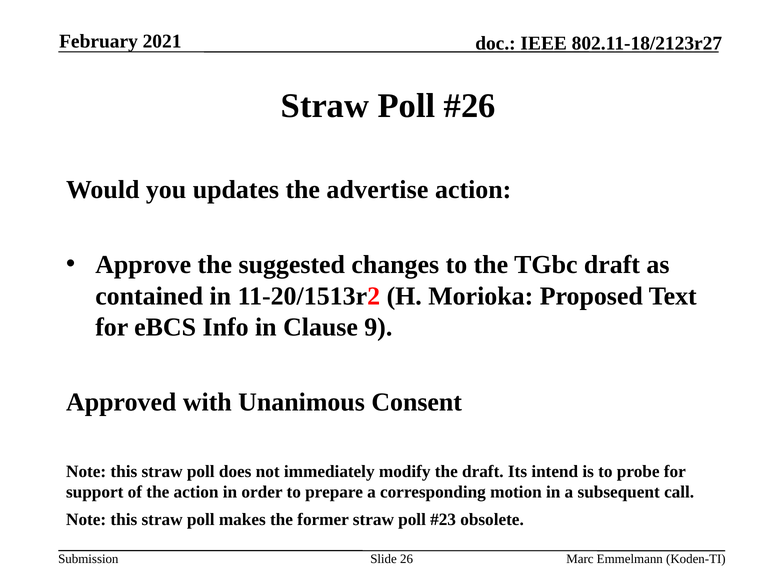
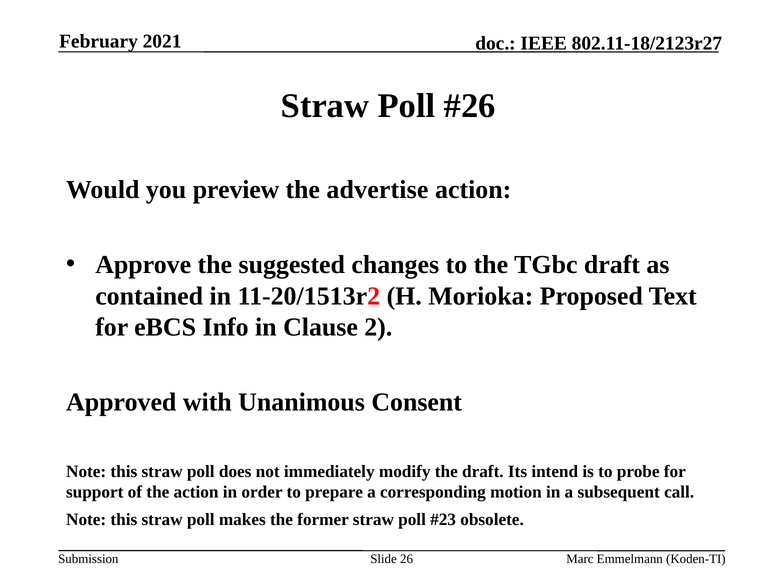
updates: updates -> preview
9: 9 -> 2
